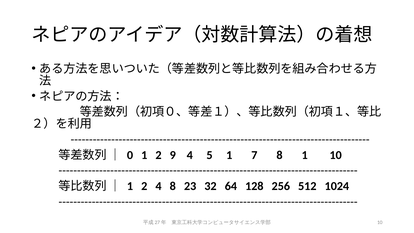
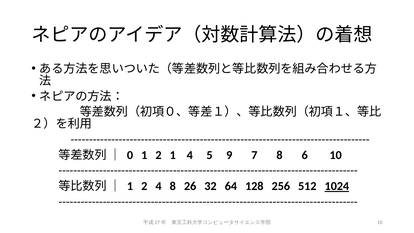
2 9: 9 -> 1
5 1: 1 -> 9
8 1: 1 -> 6
23: 23 -> 26
1024 underline: none -> present
